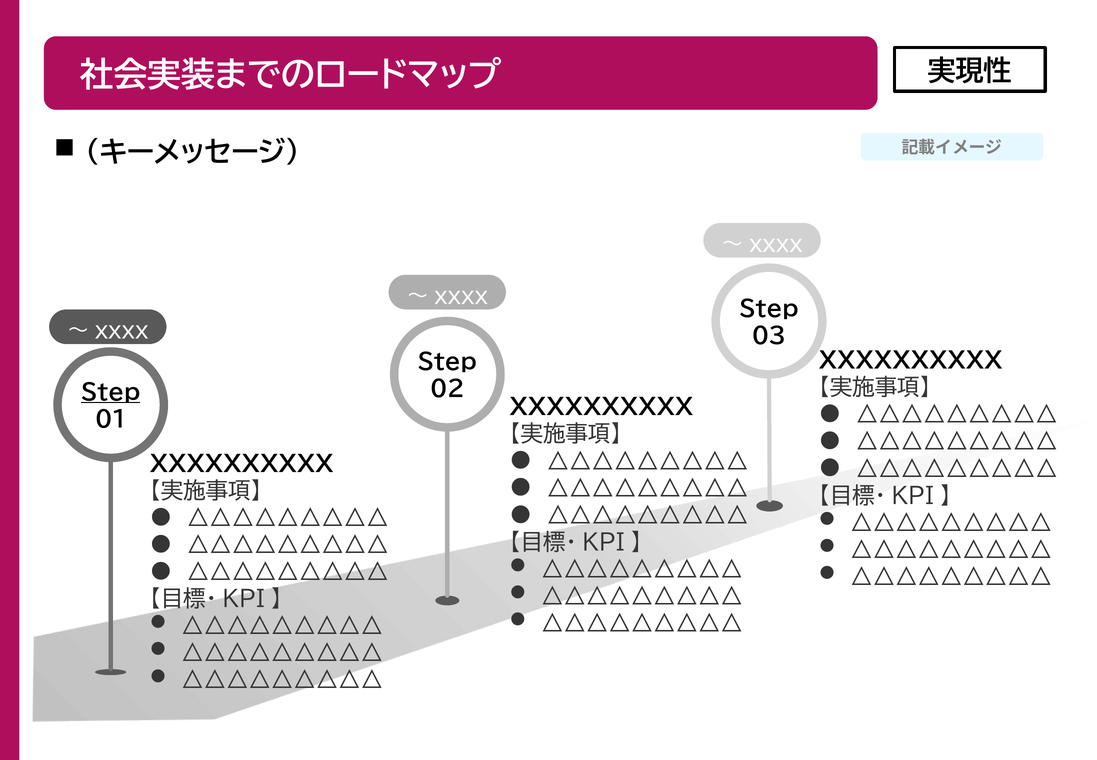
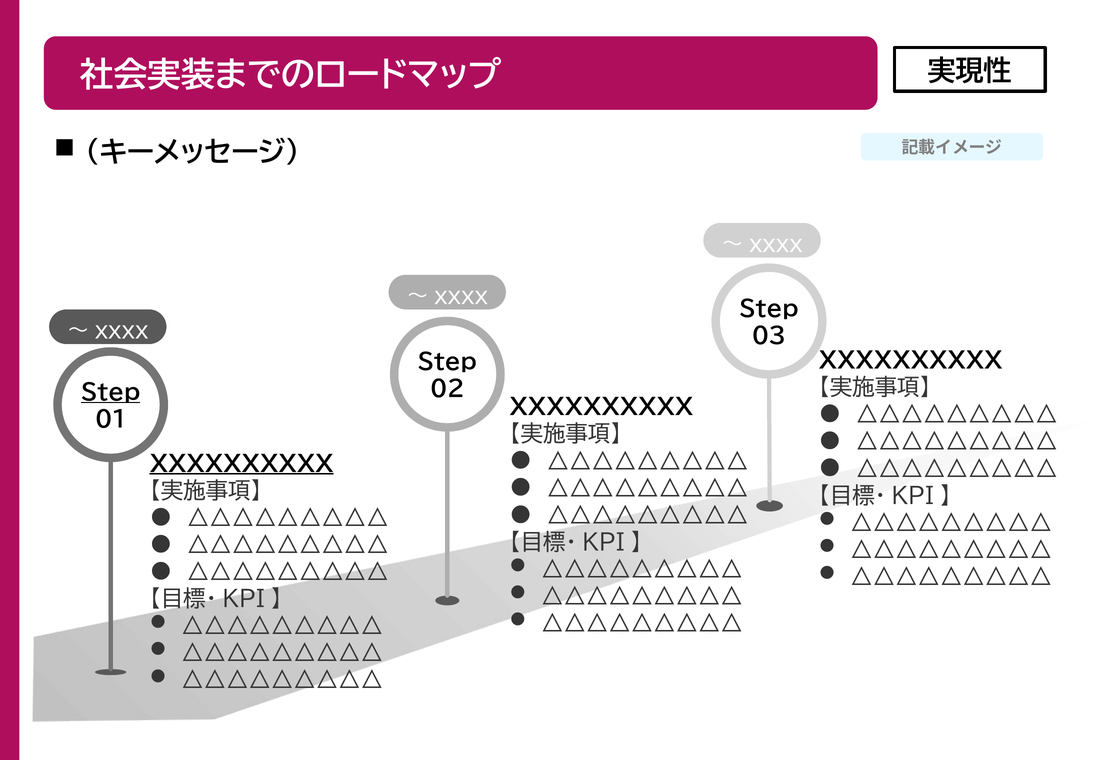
XXXXXXXXXX at (242, 464) underline: none -> present
